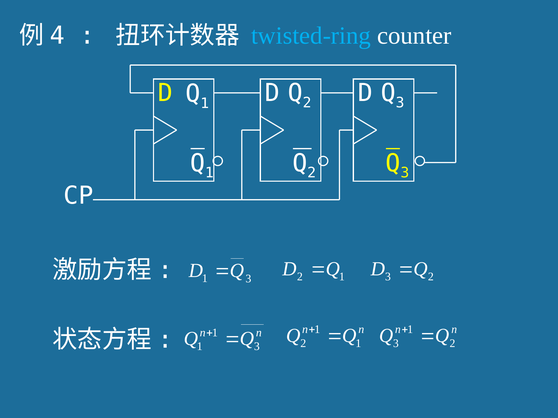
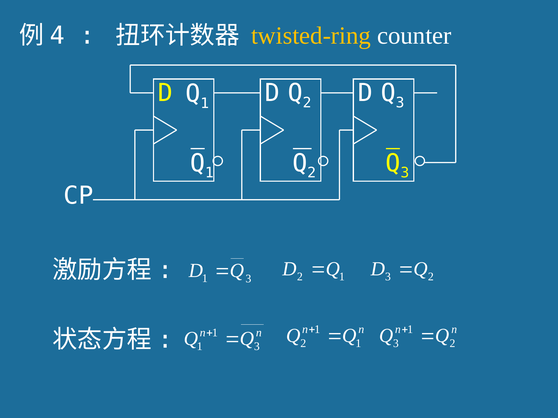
twisted-ring colour: light blue -> yellow
